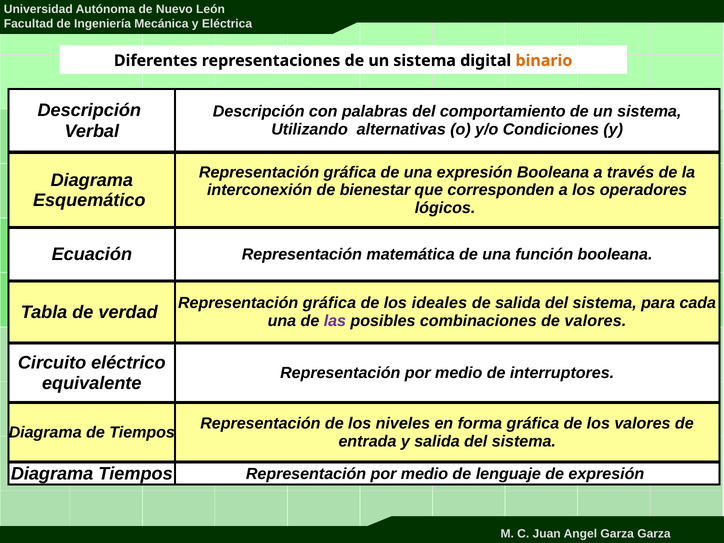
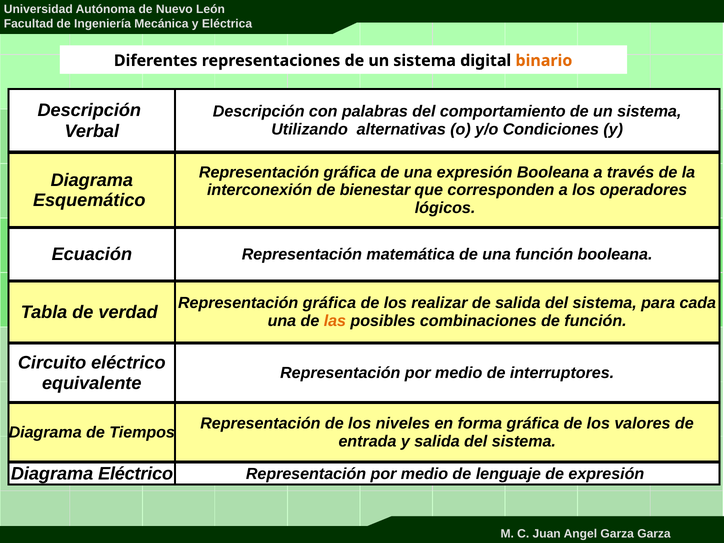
ideales: ideales -> realizar
las colour: purple -> orange
de valores: valores -> función
Diagrama Tiempos: Tiempos -> Eléctrico
